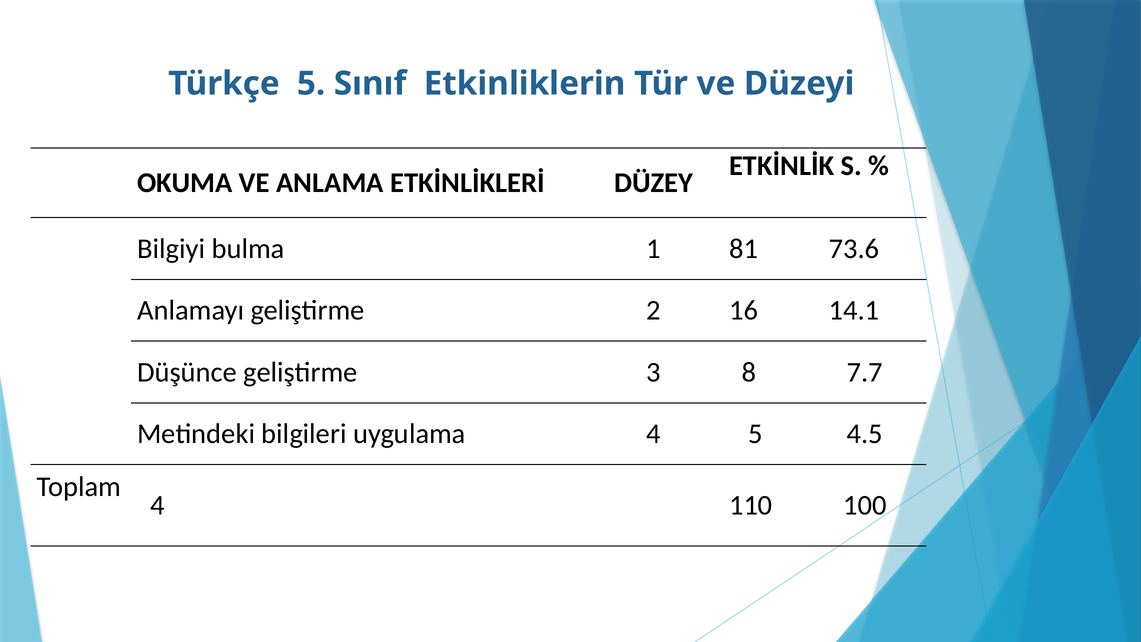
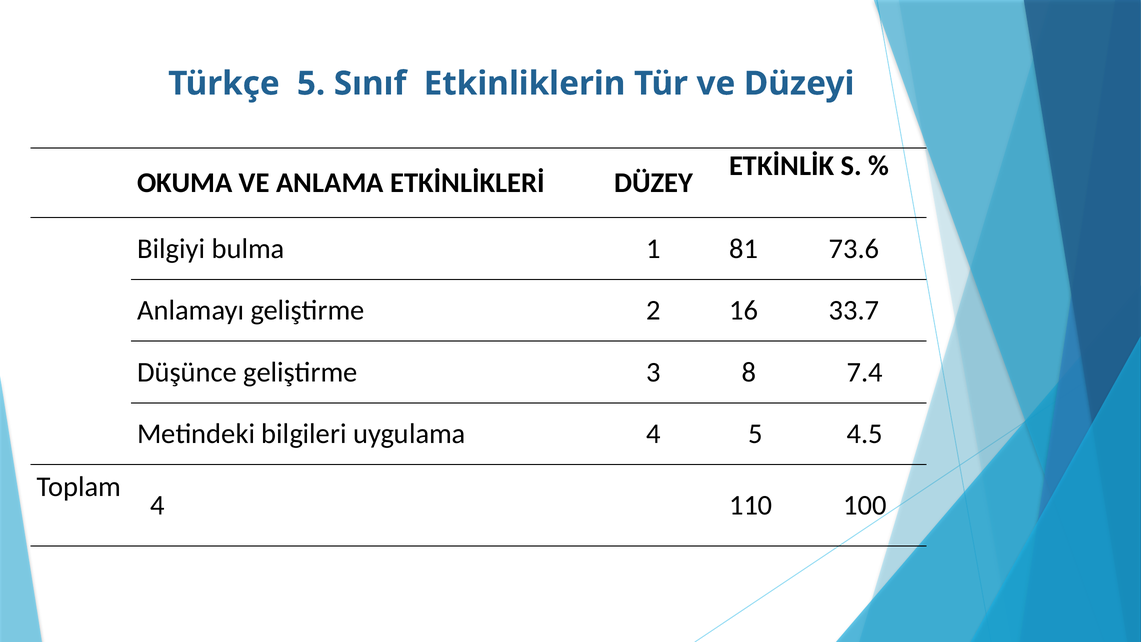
14.1: 14.1 -> 33.7
7.7: 7.7 -> 7.4
